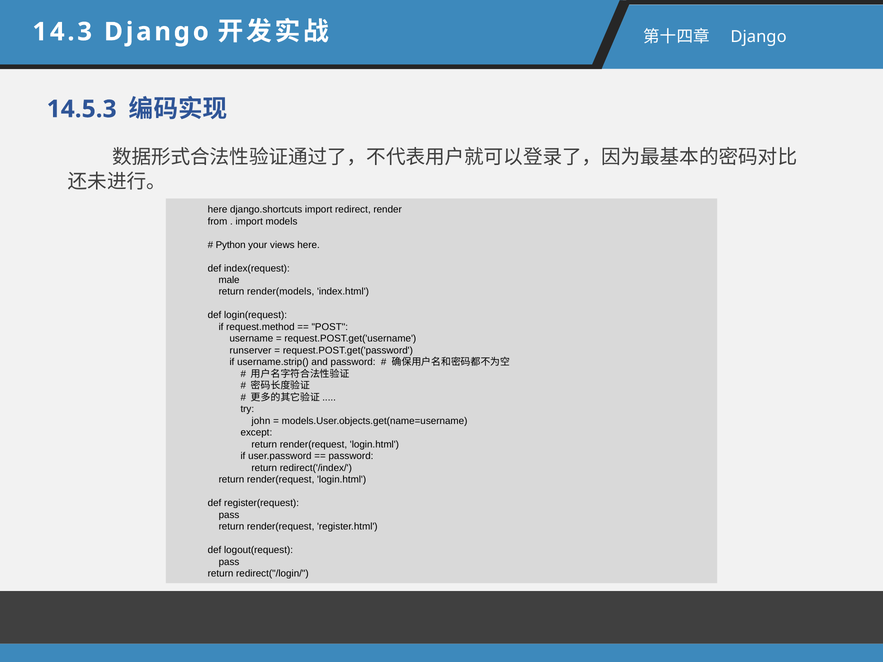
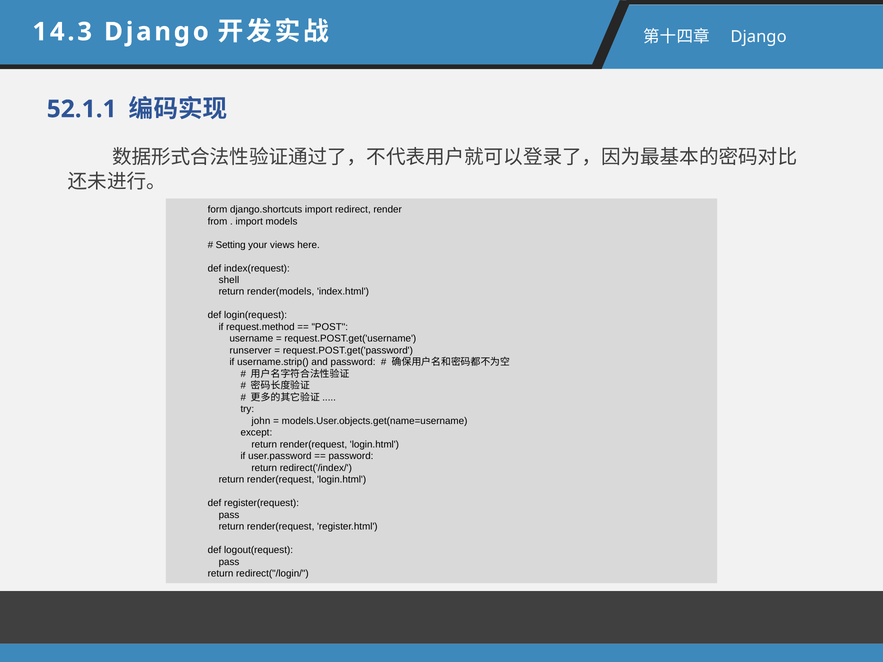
14.5.3: 14.5.3 -> 52.1.1
here at (218, 210): here -> form
Python: Python -> Setting
male: male -> shell
